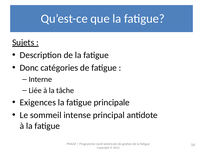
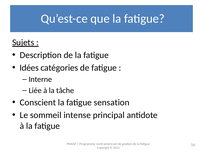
Donc: Donc -> Idées
Exigences: Exigences -> Conscient
principale: principale -> sensation
